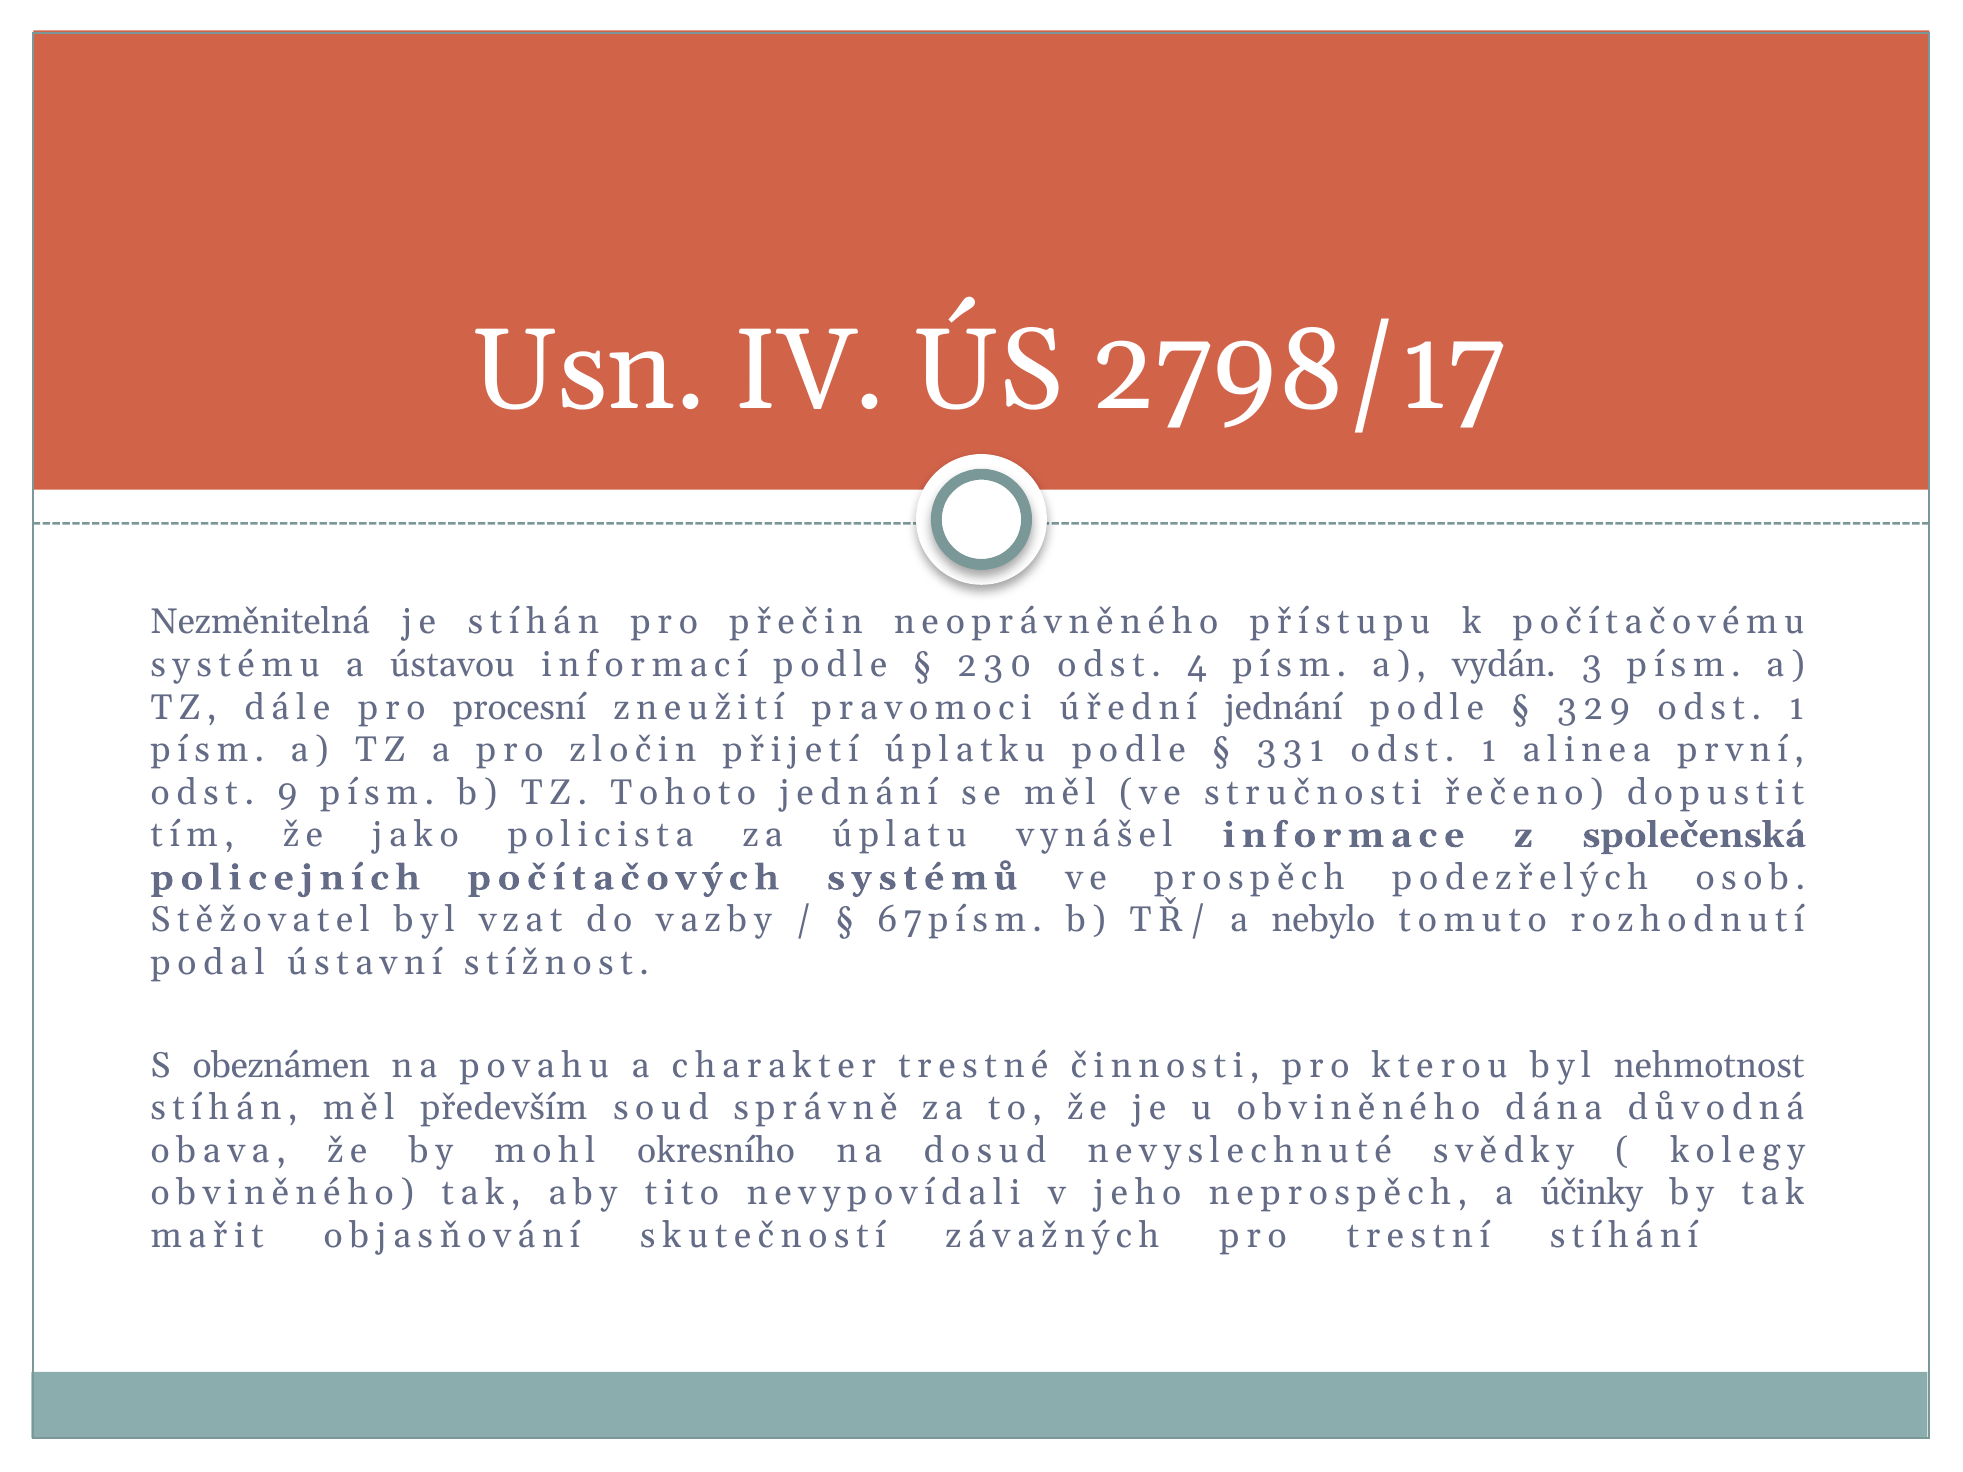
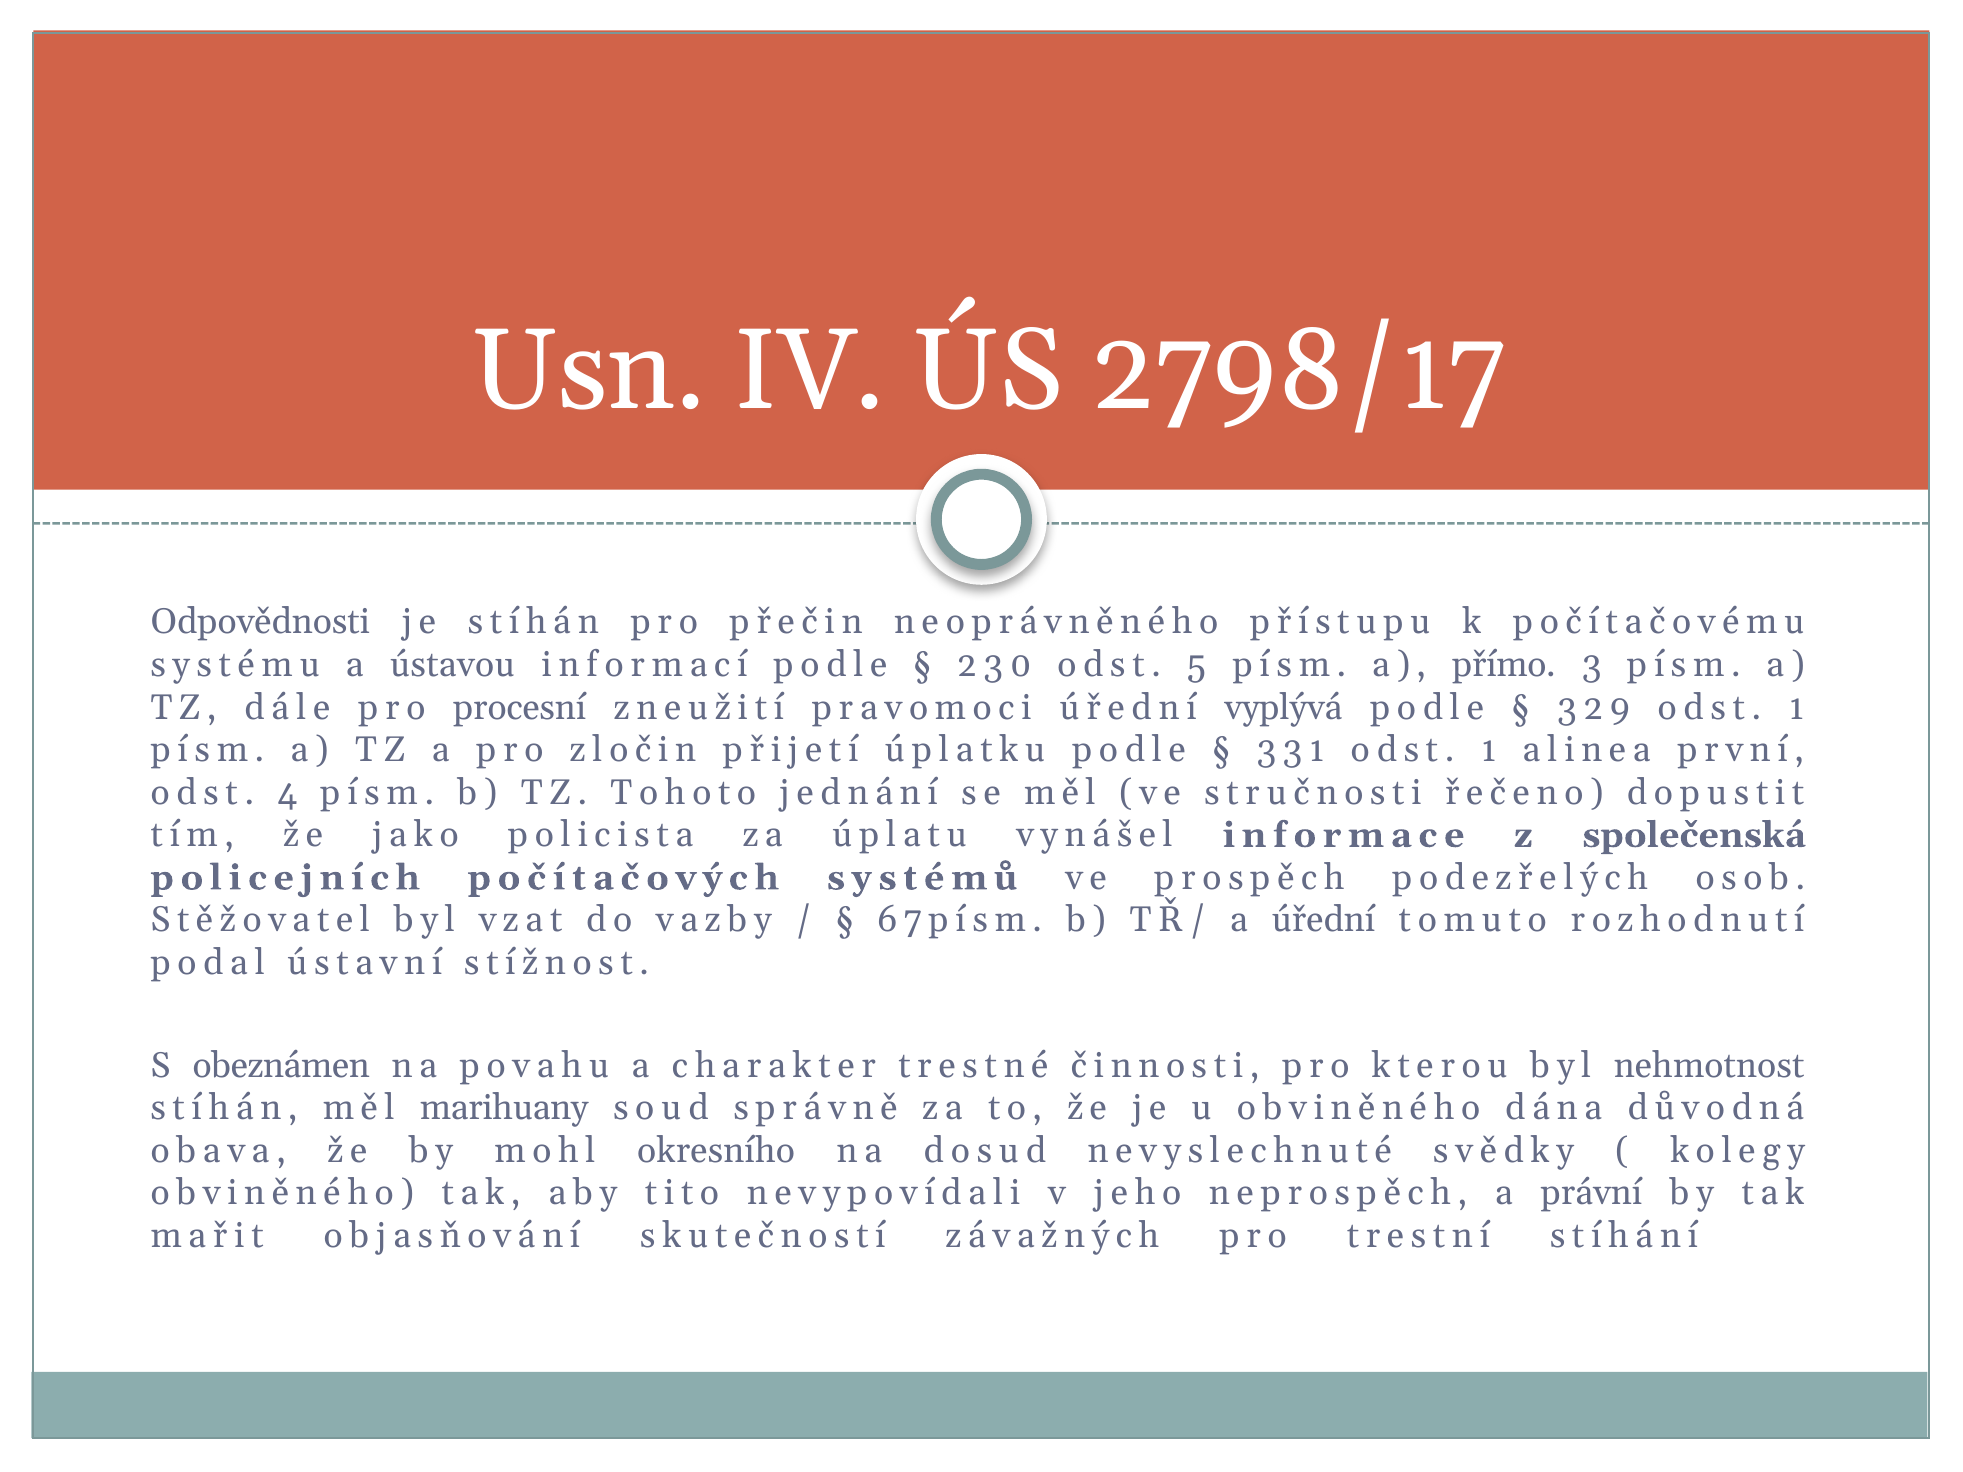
Nezměnitelná: Nezměnitelná -> Odpovědnosti
4: 4 -> 5
vydán: vydán -> přímo
úřední jednání: jednání -> vyplývá
9: 9 -> 4
a nebylo: nebylo -> úřední
především: především -> marihuany
účinky: účinky -> právní
